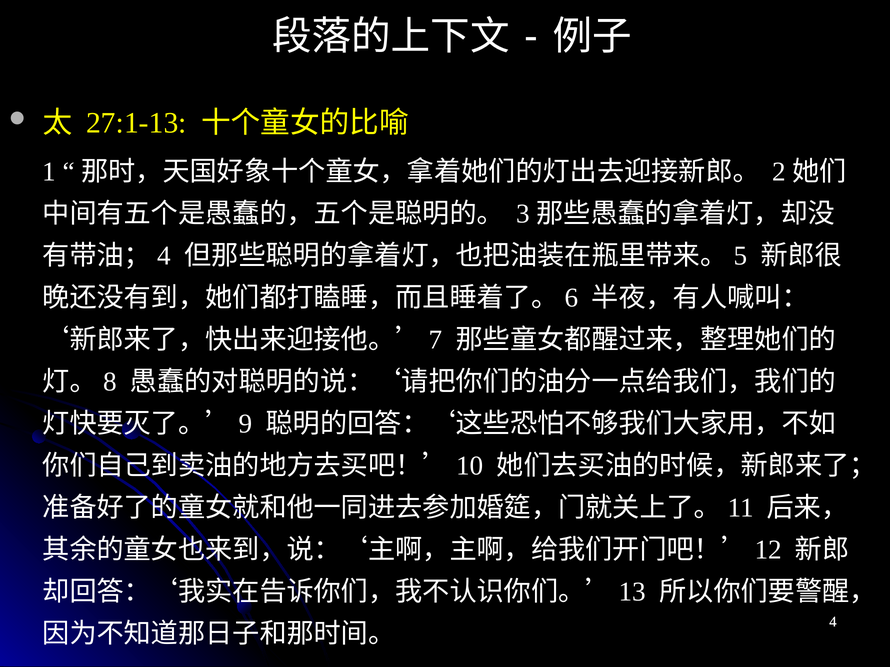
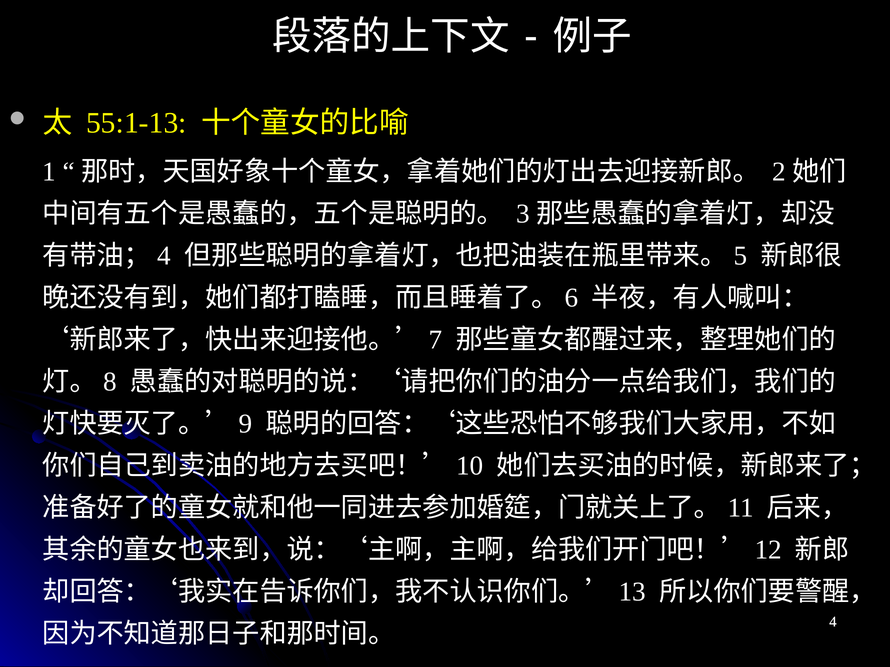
27:1-13: 27:1-13 -> 55:1-13
